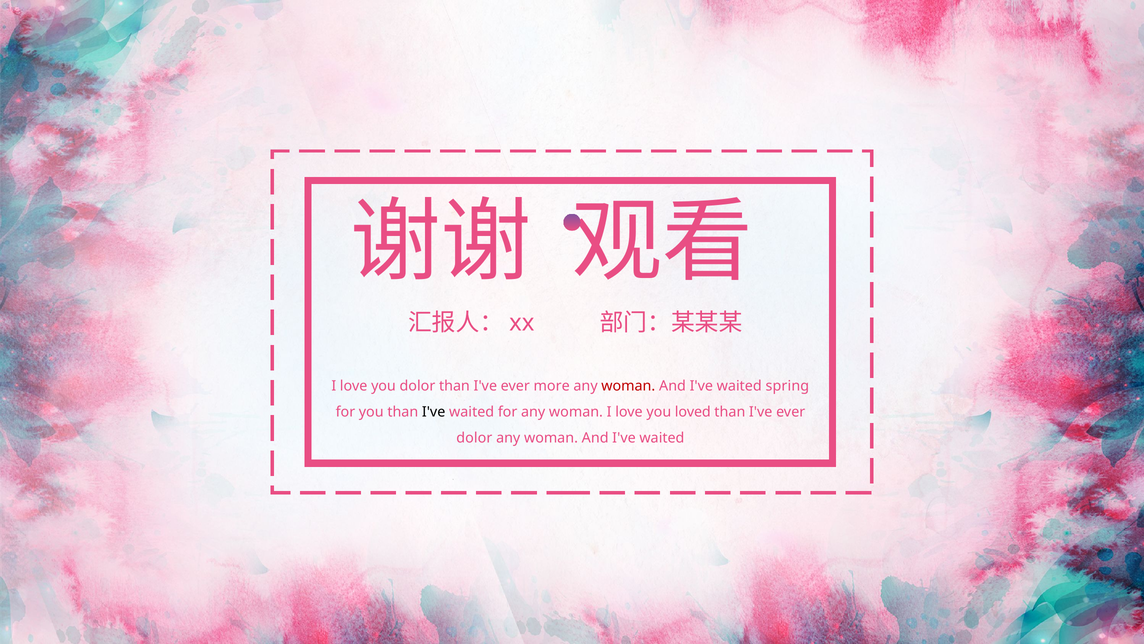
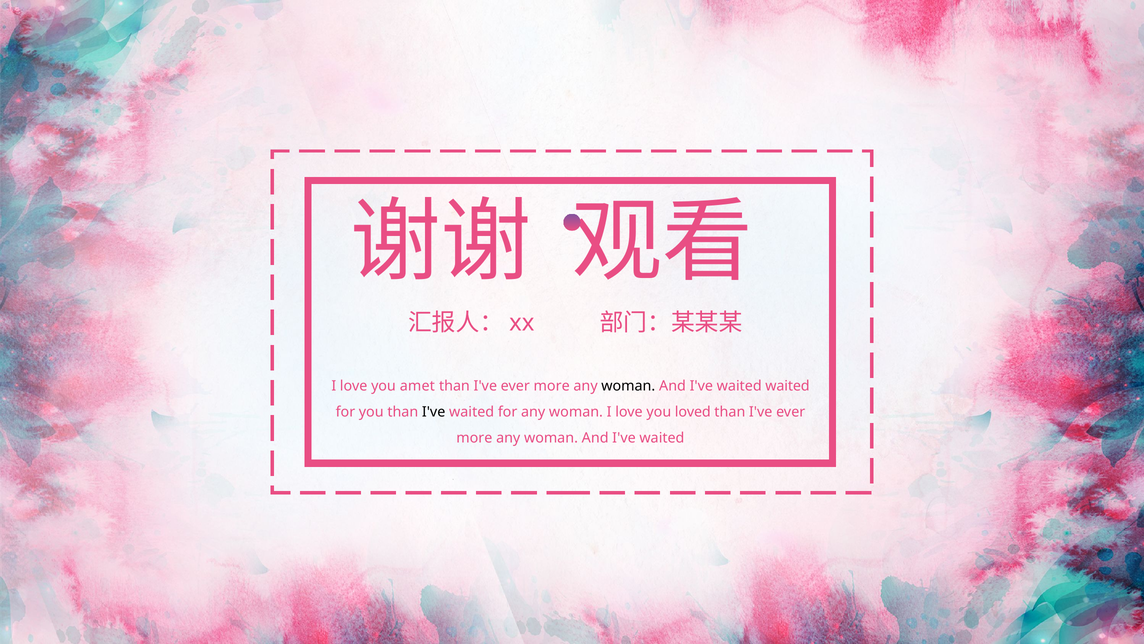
you dolor: dolor -> amet
woman at (628, 386) colour: red -> black
waited spring: spring -> waited
dolor at (474, 438): dolor -> more
